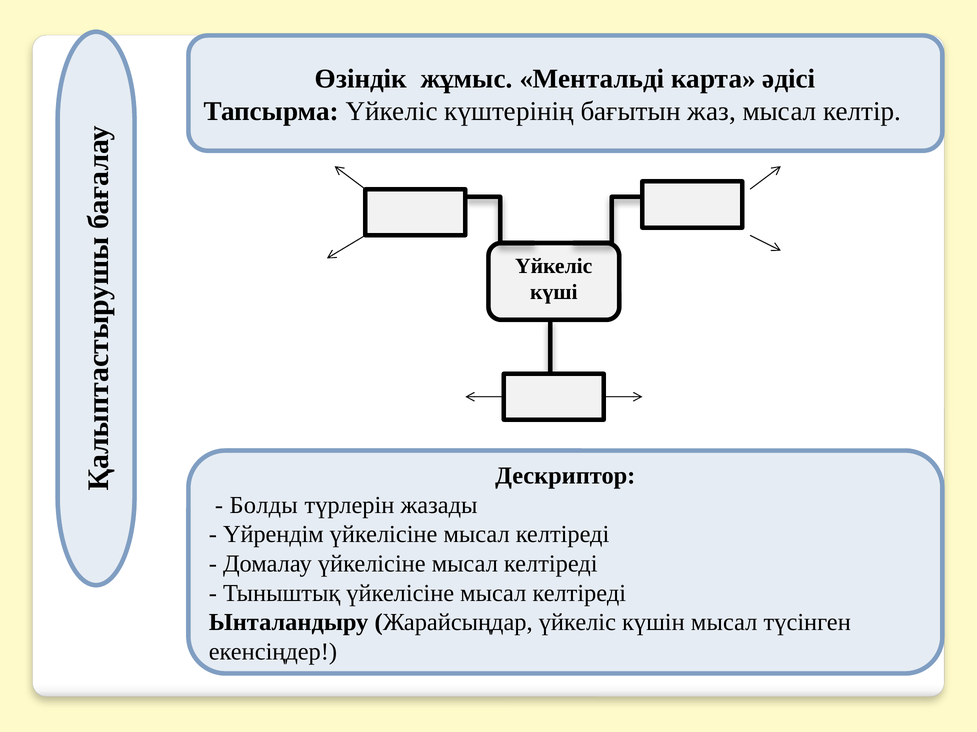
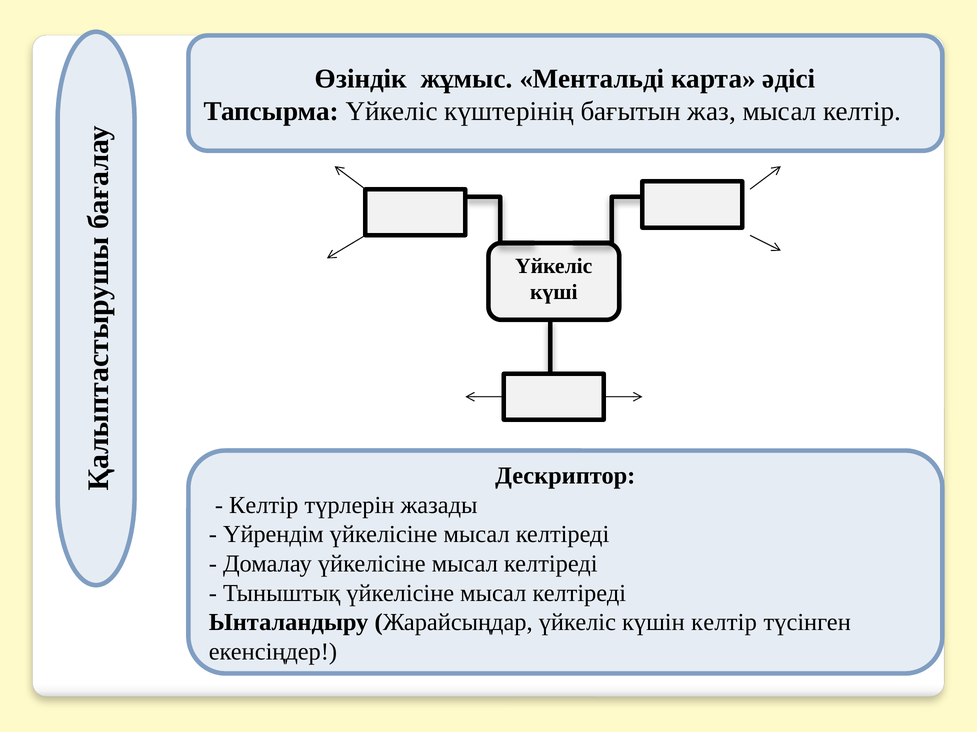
Болды at (264, 506): Болды -> Келтір
күшін мысал: мысал -> келтір
